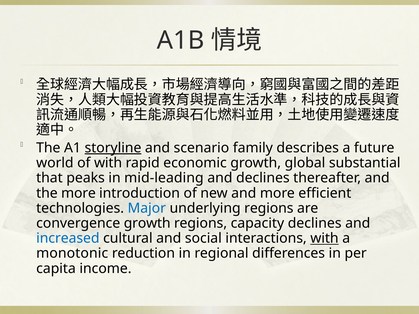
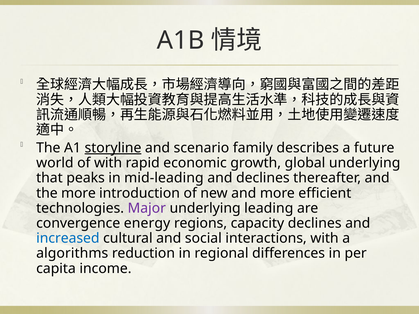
global substantial: substantial -> underlying
Major colour: blue -> purple
underlying regions: regions -> leading
convergence growth: growth -> energy
with at (324, 238) underline: present -> none
monotonic: monotonic -> algorithms
